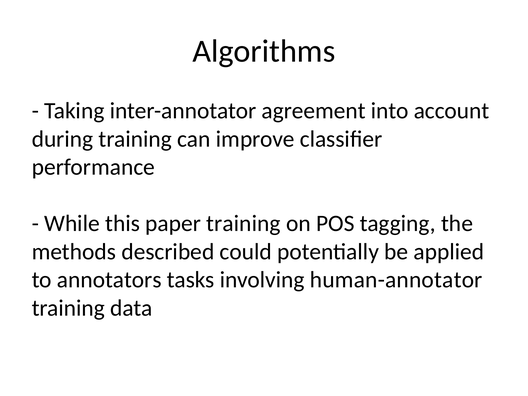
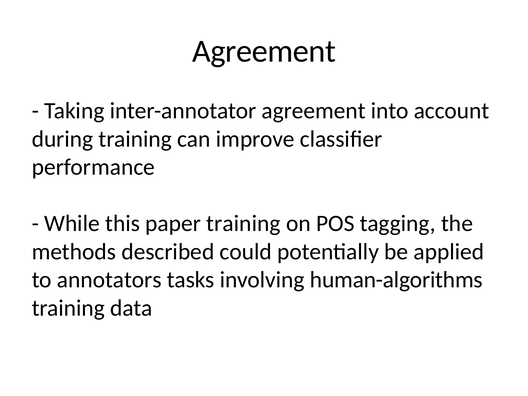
Algorithms at (264, 51): Algorithms -> Agreement
human-annotator: human-annotator -> human-algorithms
